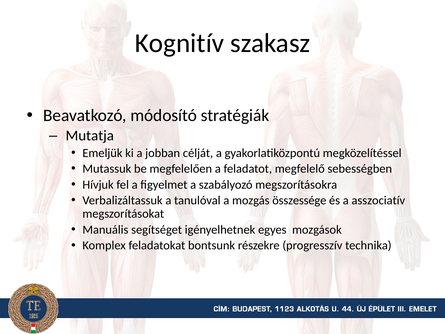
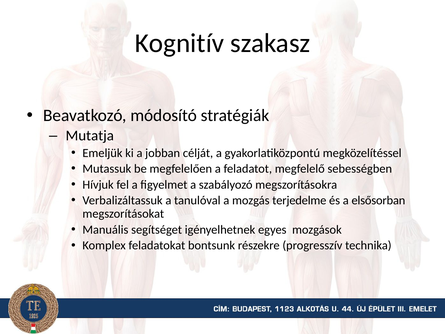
összessége: összessége -> terjedelme
asszociatív: asszociatív -> elsősorban
